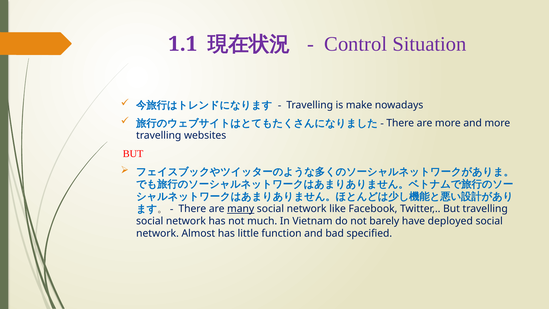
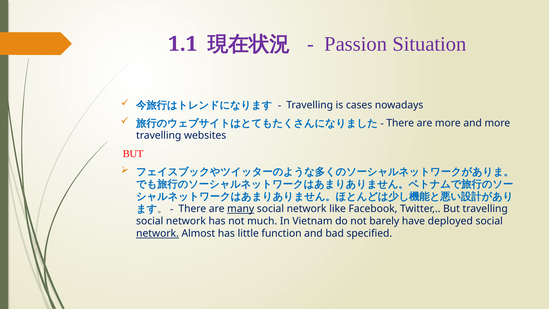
Control: Control -> Passion
make: make -> cases
network at (158, 233) underline: none -> present
